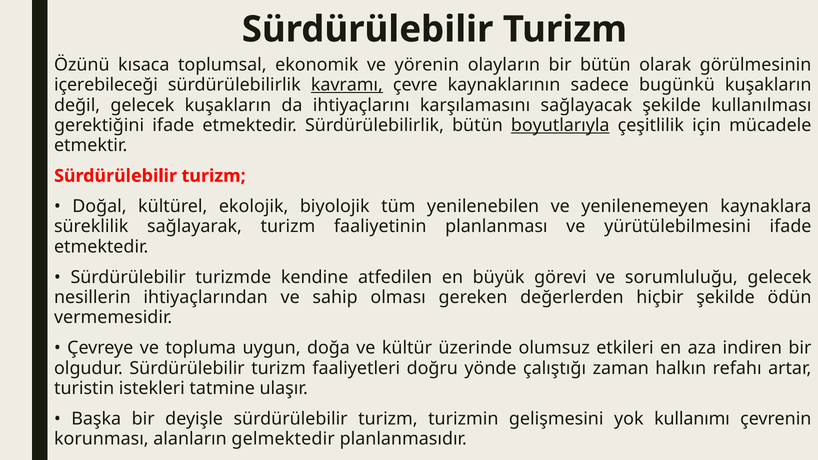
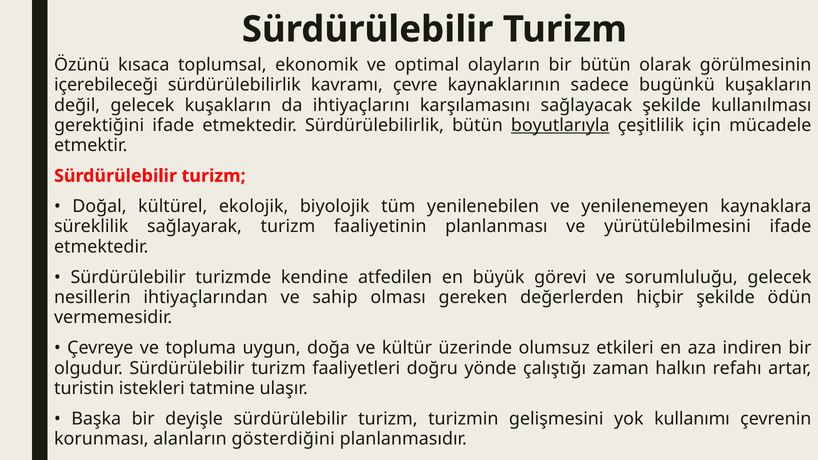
yörenin: yörenin -> optimal
kavramı underline: present -> none
gelmektedir: gelmektedir -> gösterdiğini
